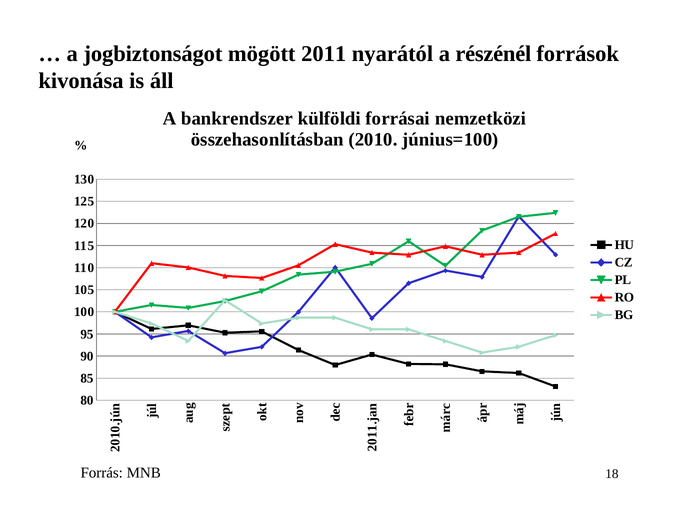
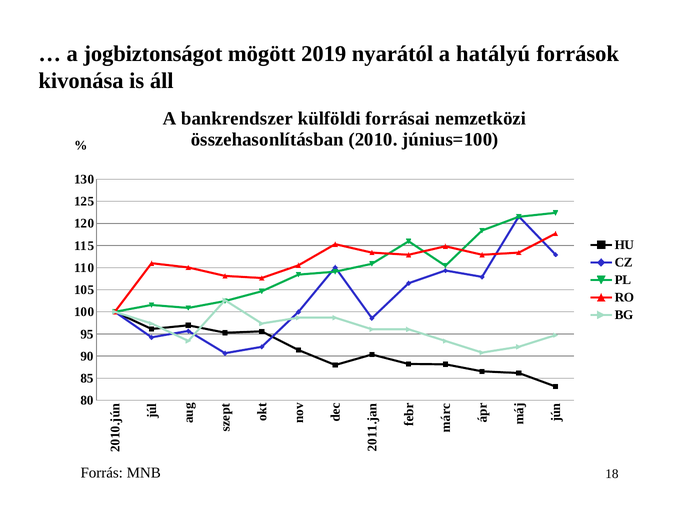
2011: 2011 -> 2019
részénél: részénél -> hatályú
